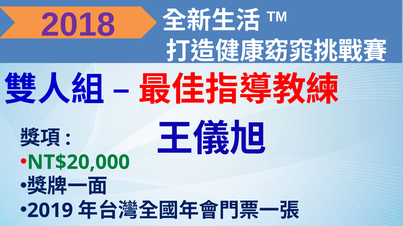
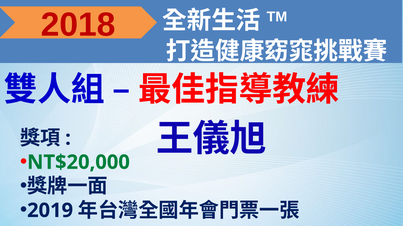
2018 colour: purple -> red
